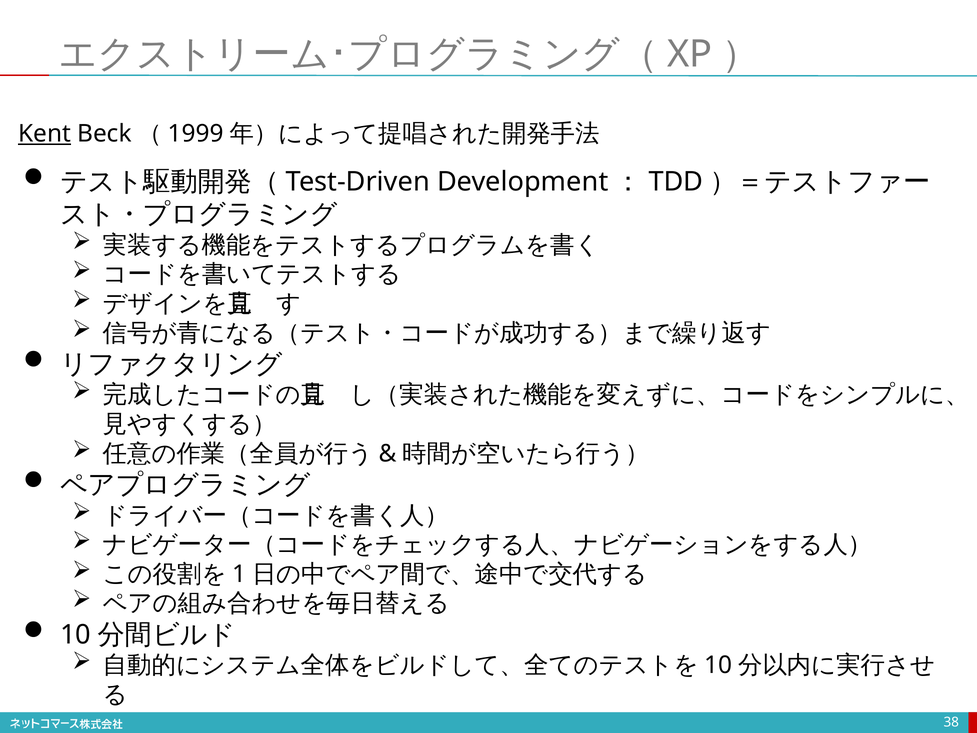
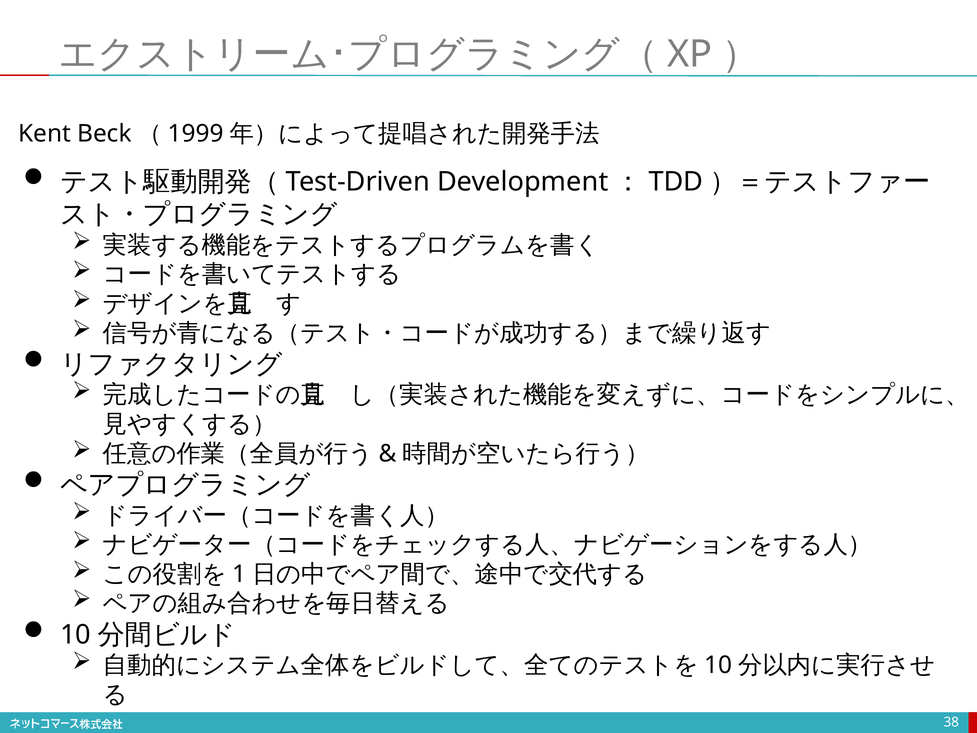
Kent underline: present -> none
